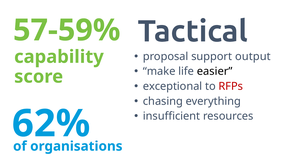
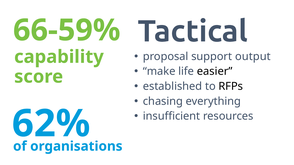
57-59%: 57-59% -> 66-59%
exceptional: exceptional -> established
RFPs colour: red -> black
